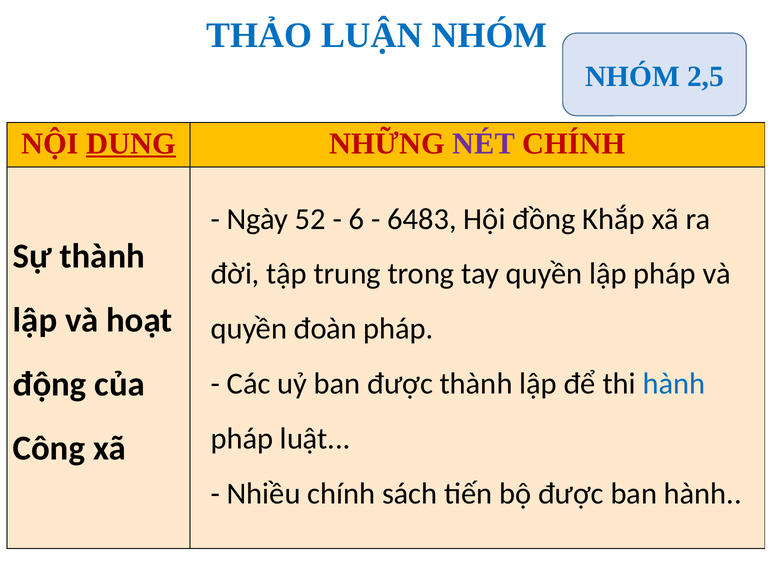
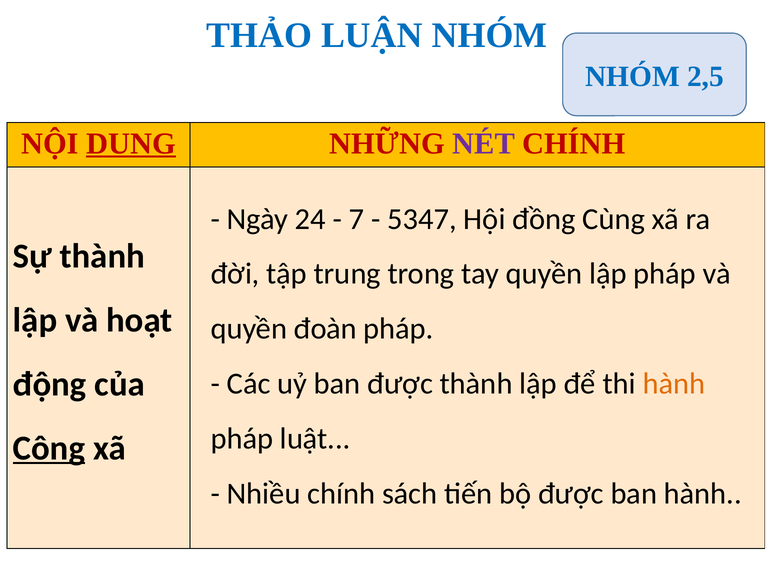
52: 52 -> 24
6: 6 -> 7
6483: 6483 -> 5347
Khắp: Khắp -> Cùng
hành at (674, 384) colour: blue -> orange
Công underline: none -> present
